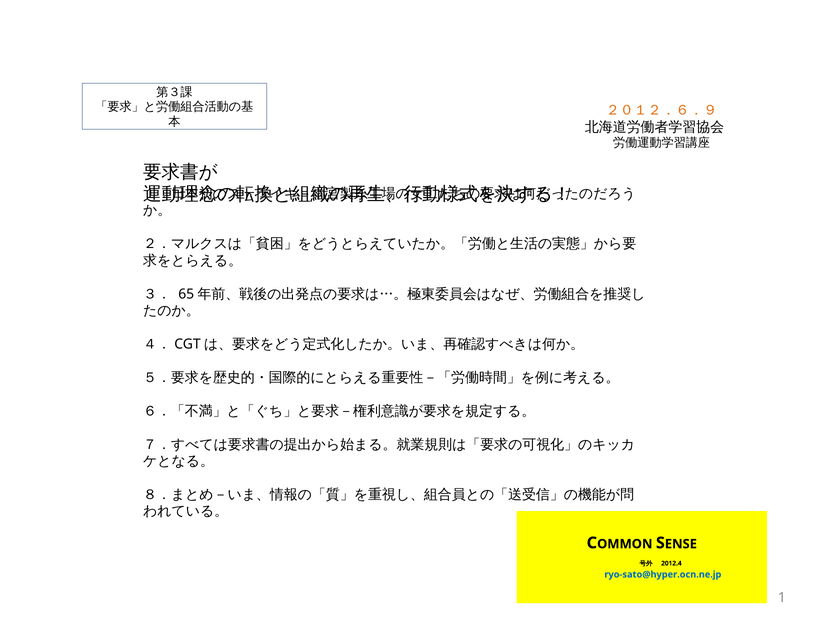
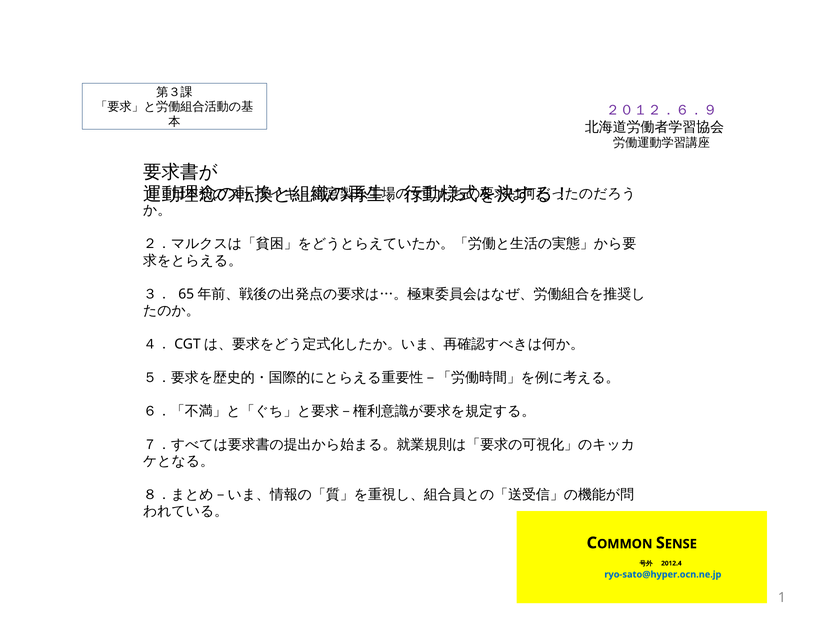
２０１２．６．９ colour: orange -> purple
